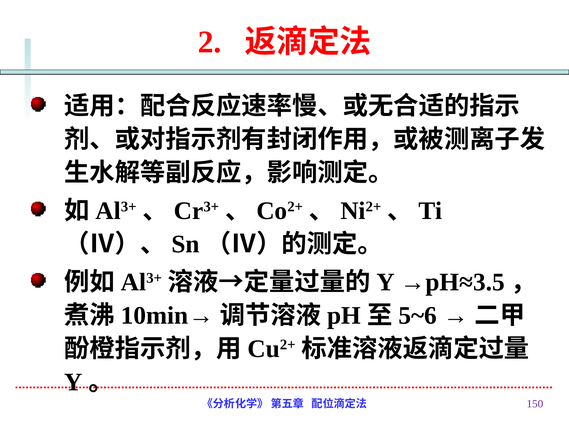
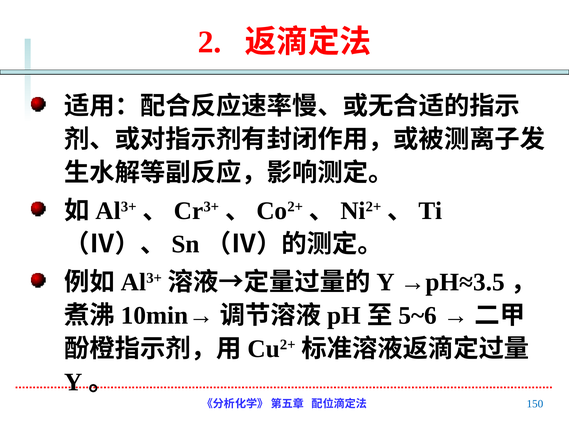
150 colour: purple -> blue
